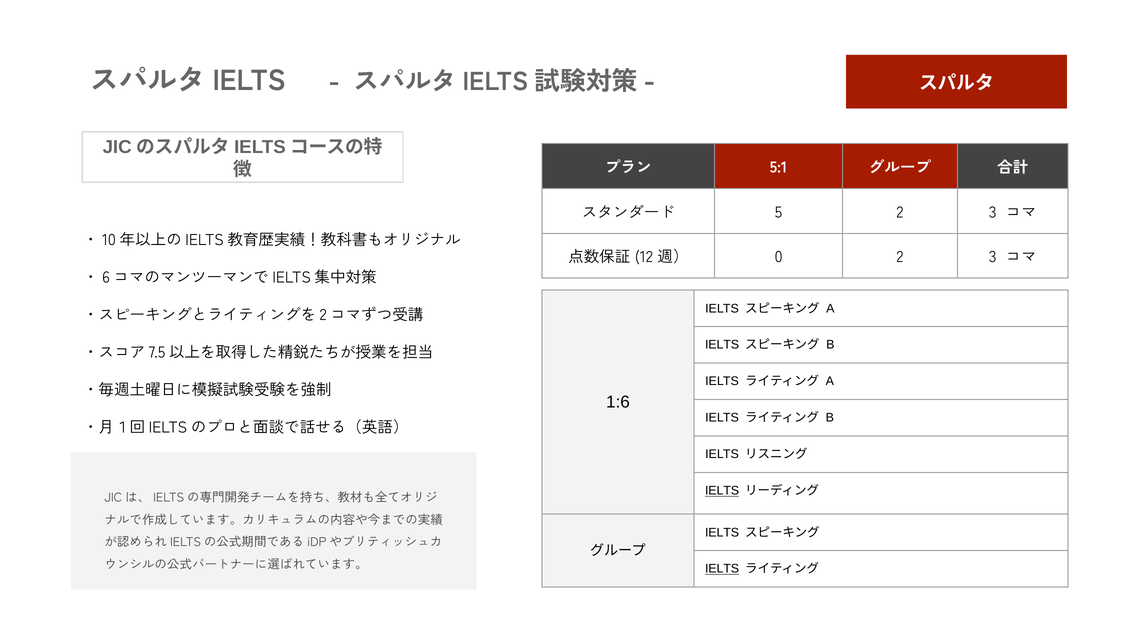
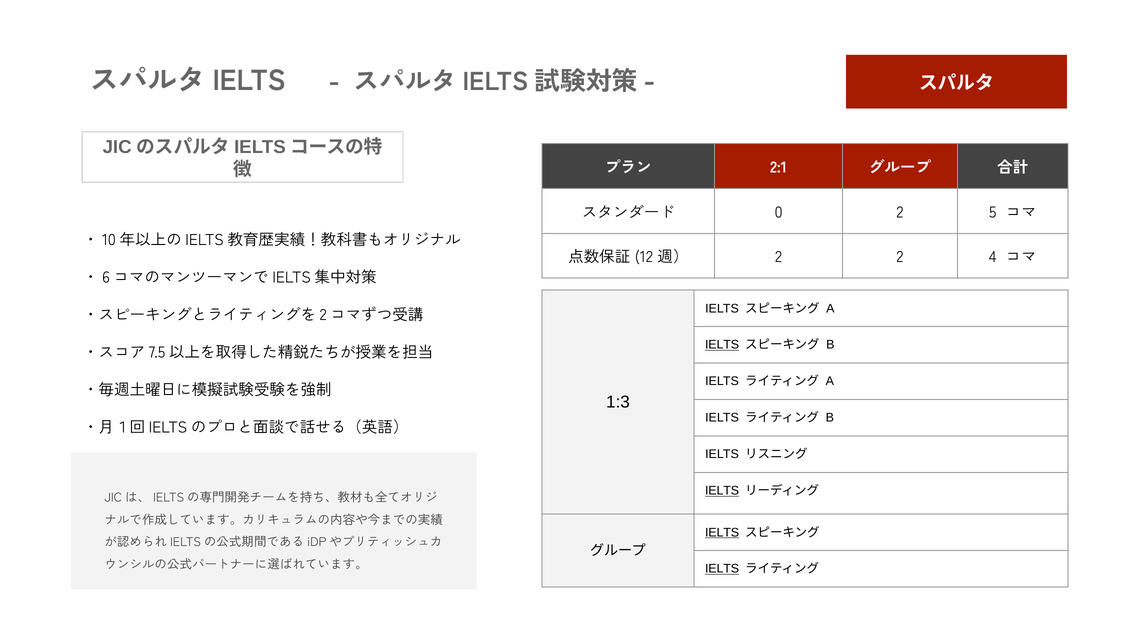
5:1: 5:1 -> 2:1
5: 5 -> 0
3 at (993, 212): 3 -> 5
0 at (779, 257): 0 -> 2
3 at (993, 257): 3 -> 4
IELTS at (722, 345) underline: none -> present
1:6: 1:6 -> 1:3
IELTS at (722, 532) underline: none -> present
